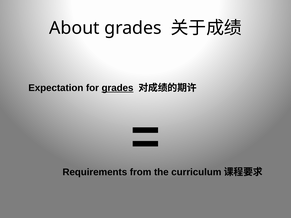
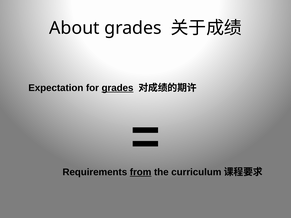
from underline: none -> present
